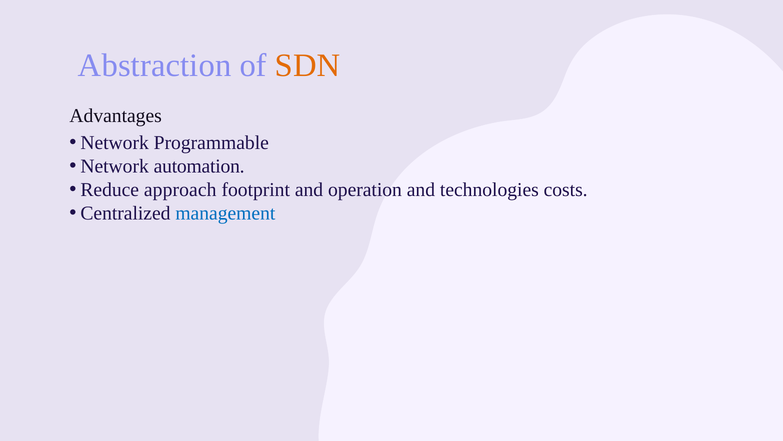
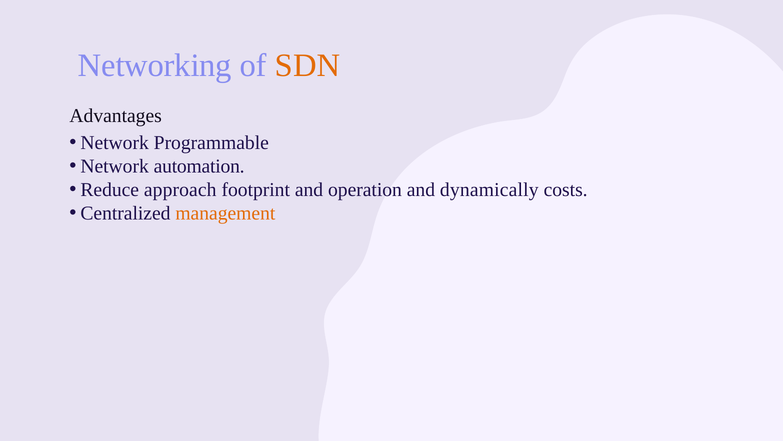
Abstraction: Abstraction -> Networking
technologies: technologies -> dynamically
management colour: blue -> orange
